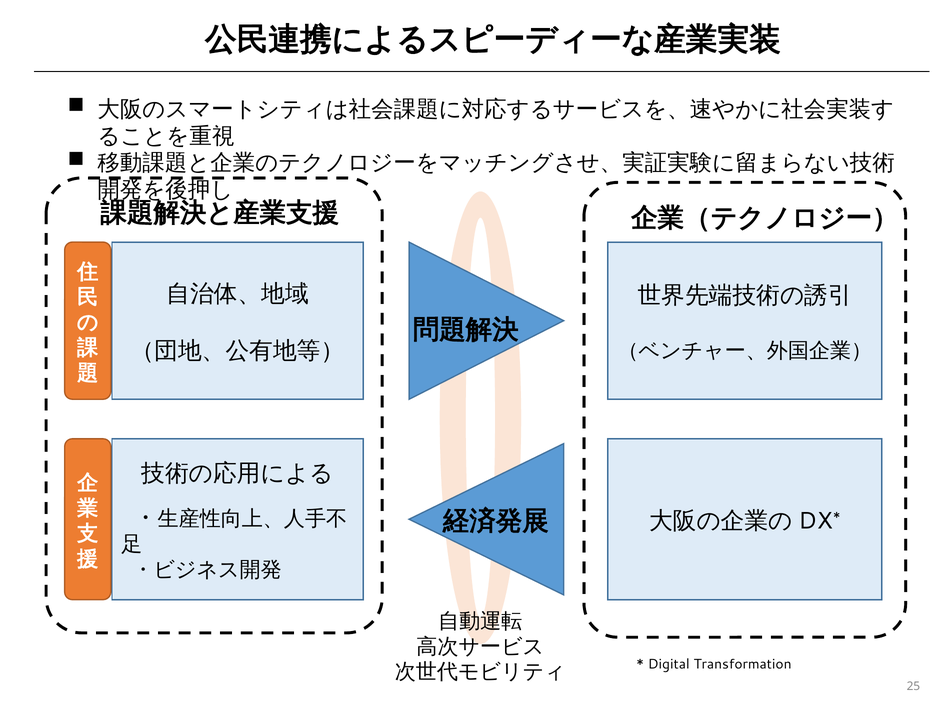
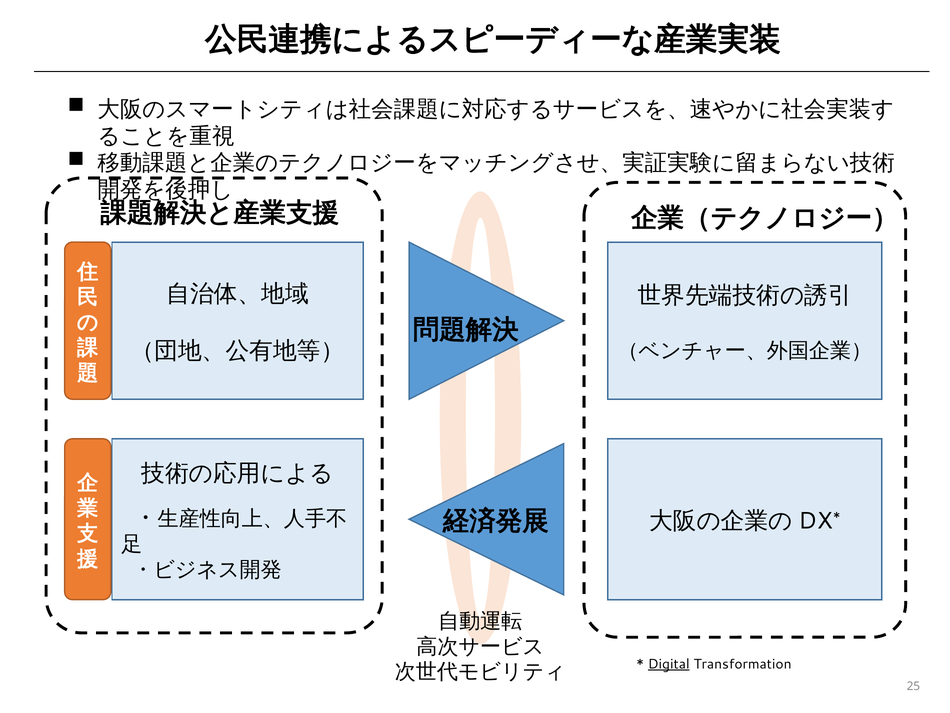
Digital underline: none -> present
